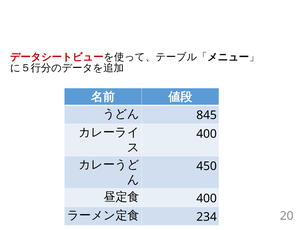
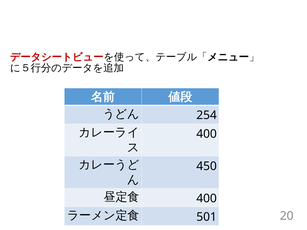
845: 845 -> 254
234: 234 -> 501
